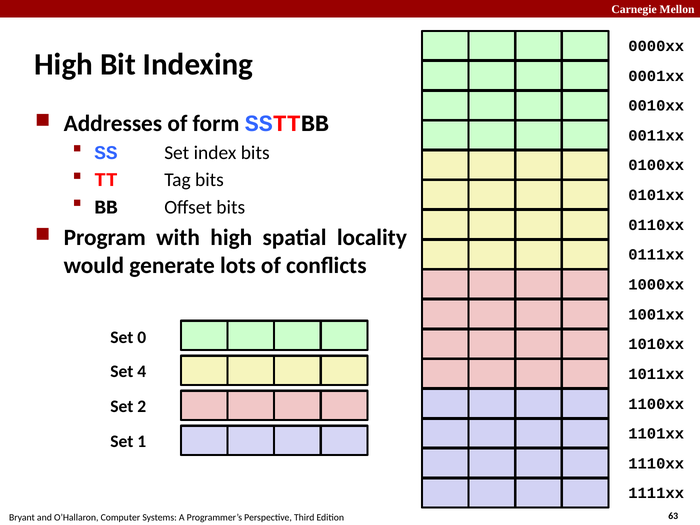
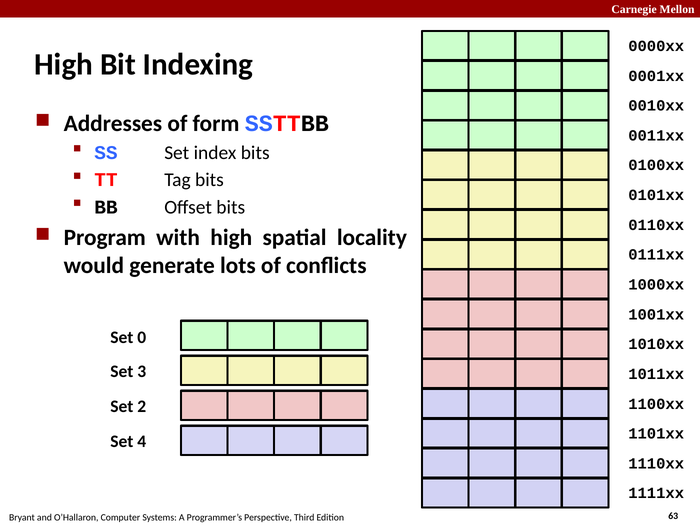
4: 4 -> 3
1: 1 -> 4
